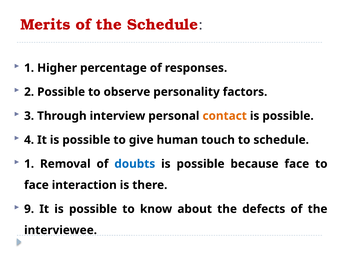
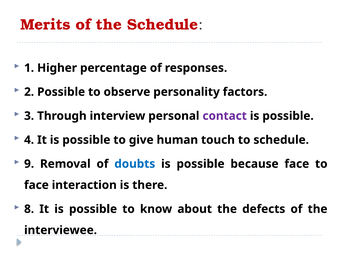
contact colour: orange -> purple
1 at (29, 164): 1 -> 9
9: 9 -> 8
